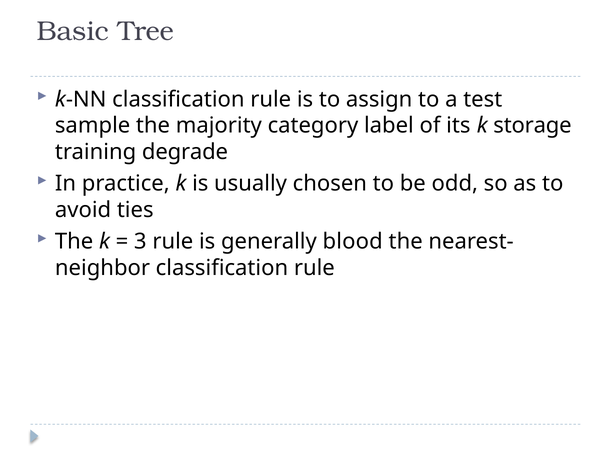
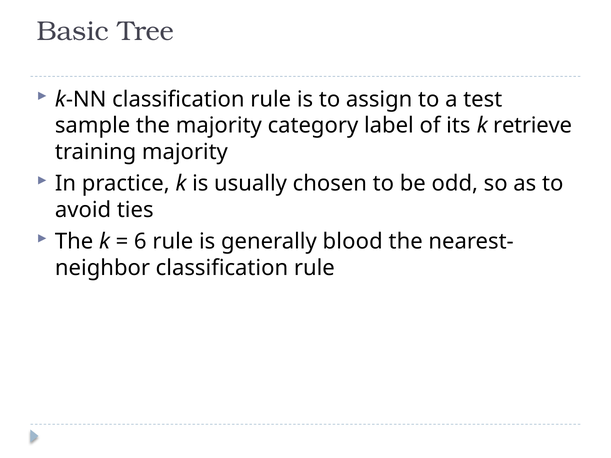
storage: storage -> retrieve
training degrade: degrade -> majority
3: 3 -> 6
